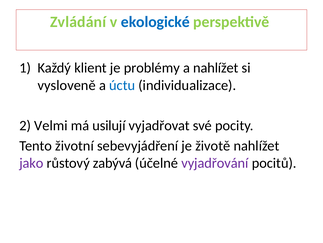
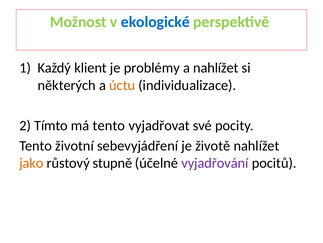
Zvládání: Zvládání -> Možnost
vysloveně: vysloveně -> některých
úctu colour: blue -> orange
Velmi: Velmi -> Tímto
má usilují: usilují -> tento
jako colour: purple -> orange
zabývá: zabývá -> stupně
